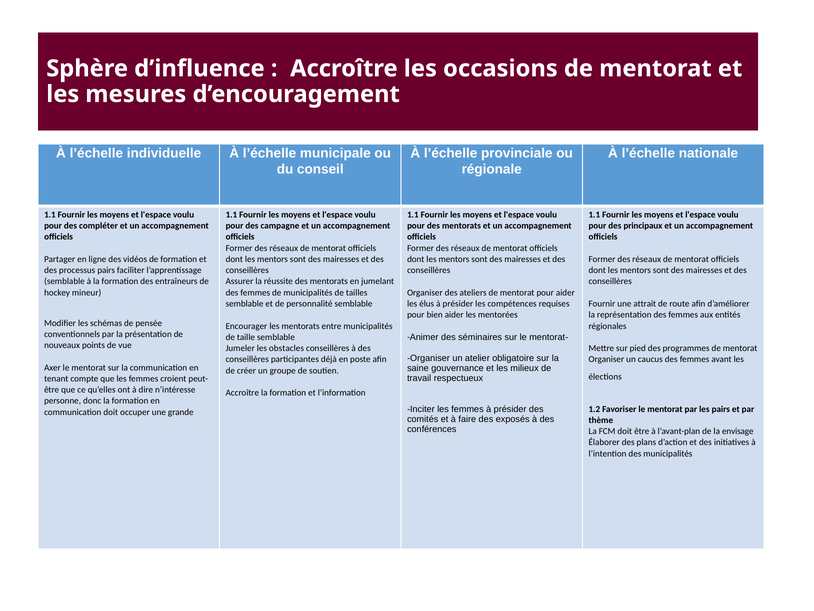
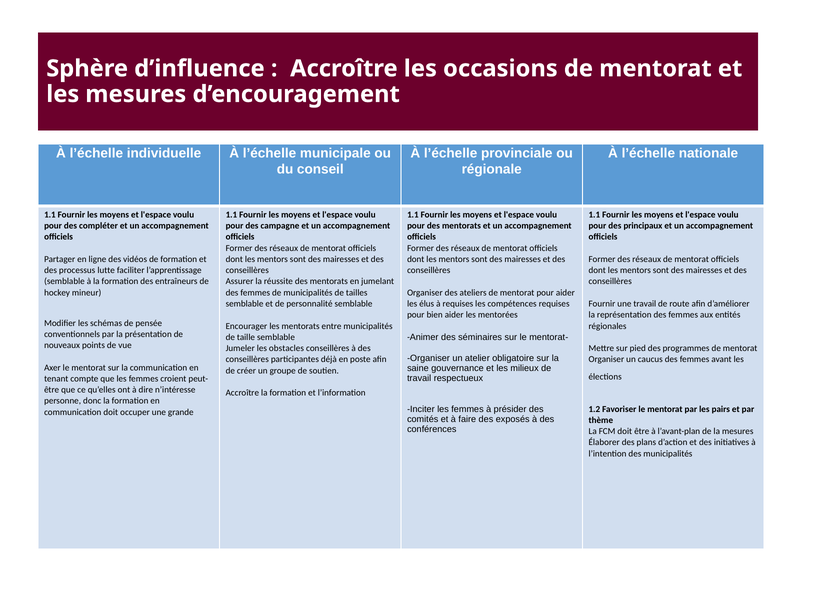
processus pairs: pairs -> lutte
élus à présider: présider -> requises
une attrait: attrait -> travail
la envisage: envisage -> mesures
